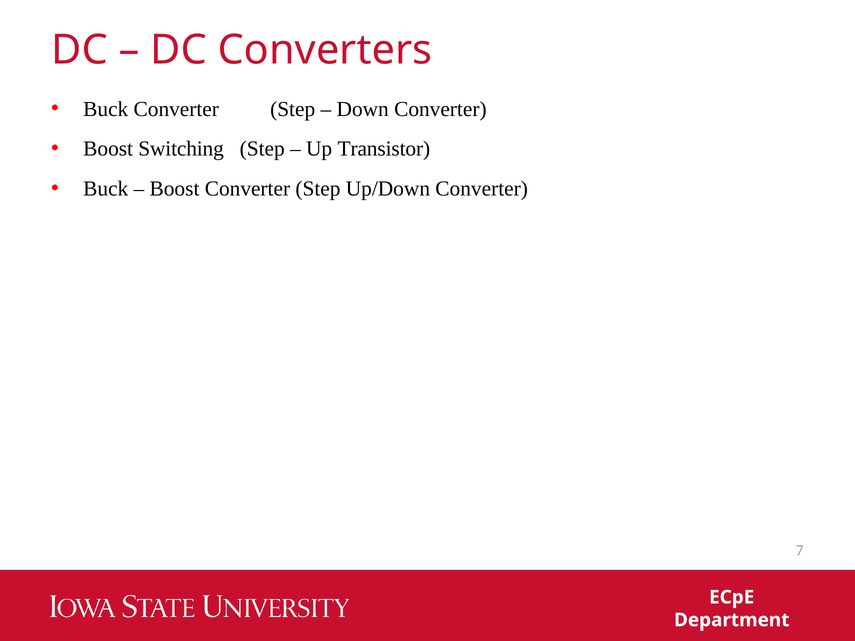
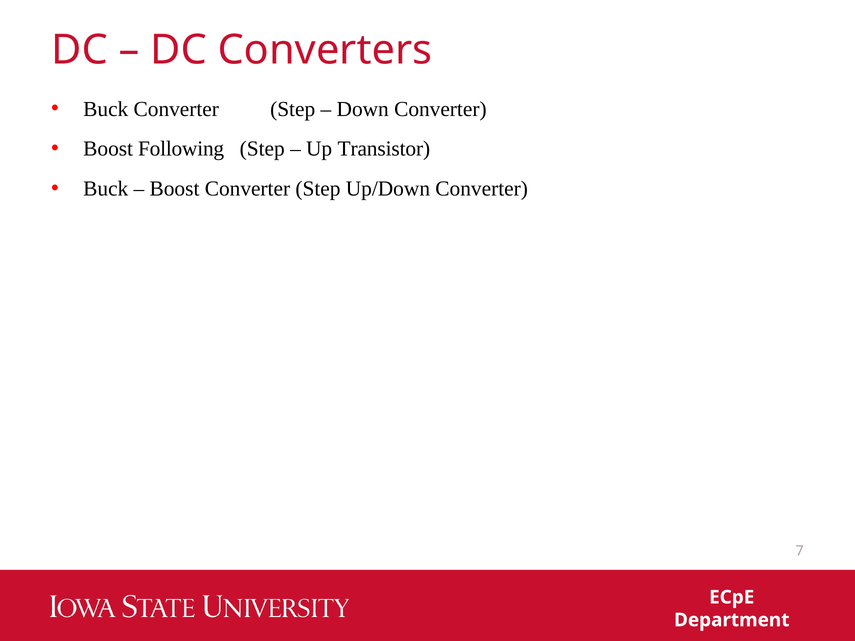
Switching: Switching -> Following
